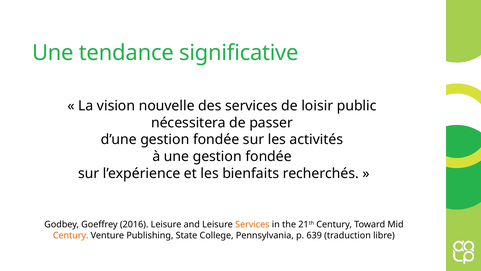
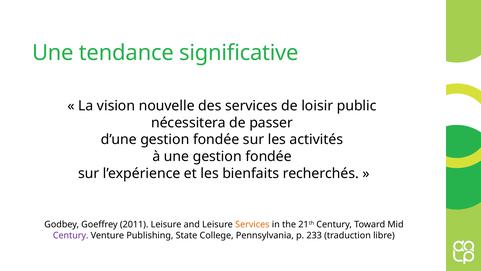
2016: 2016 -> 2011
Century at (71, 235) colour: orange -> purple
639: 639 -> 233
